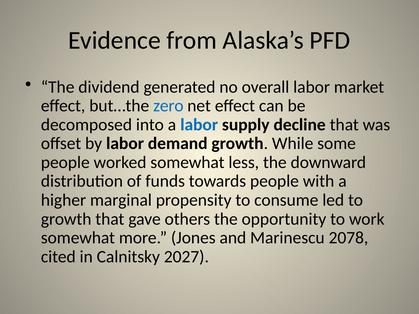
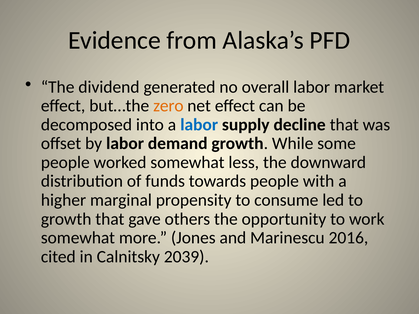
zero colour: blue -> orange
2078: 2078 -> 2016
2027: 2027 -> 2039
